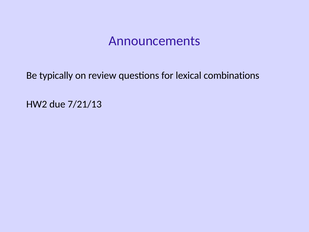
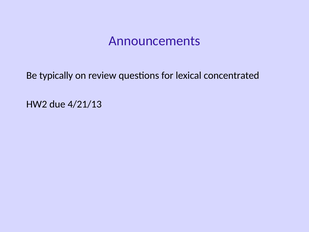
combinations: combinations -> concentrated
7/21/13: 7/21/13 -> 4/21/13
